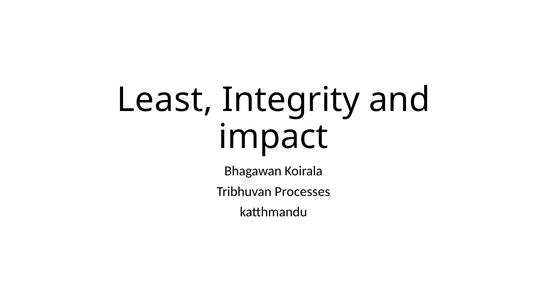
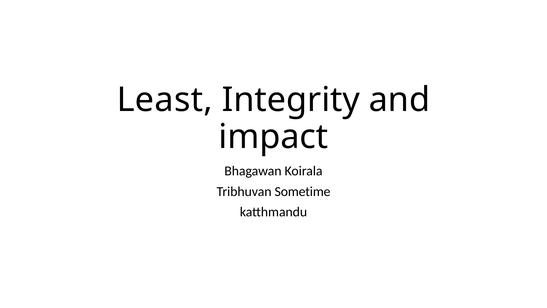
Processes: Processes -> Sometime
